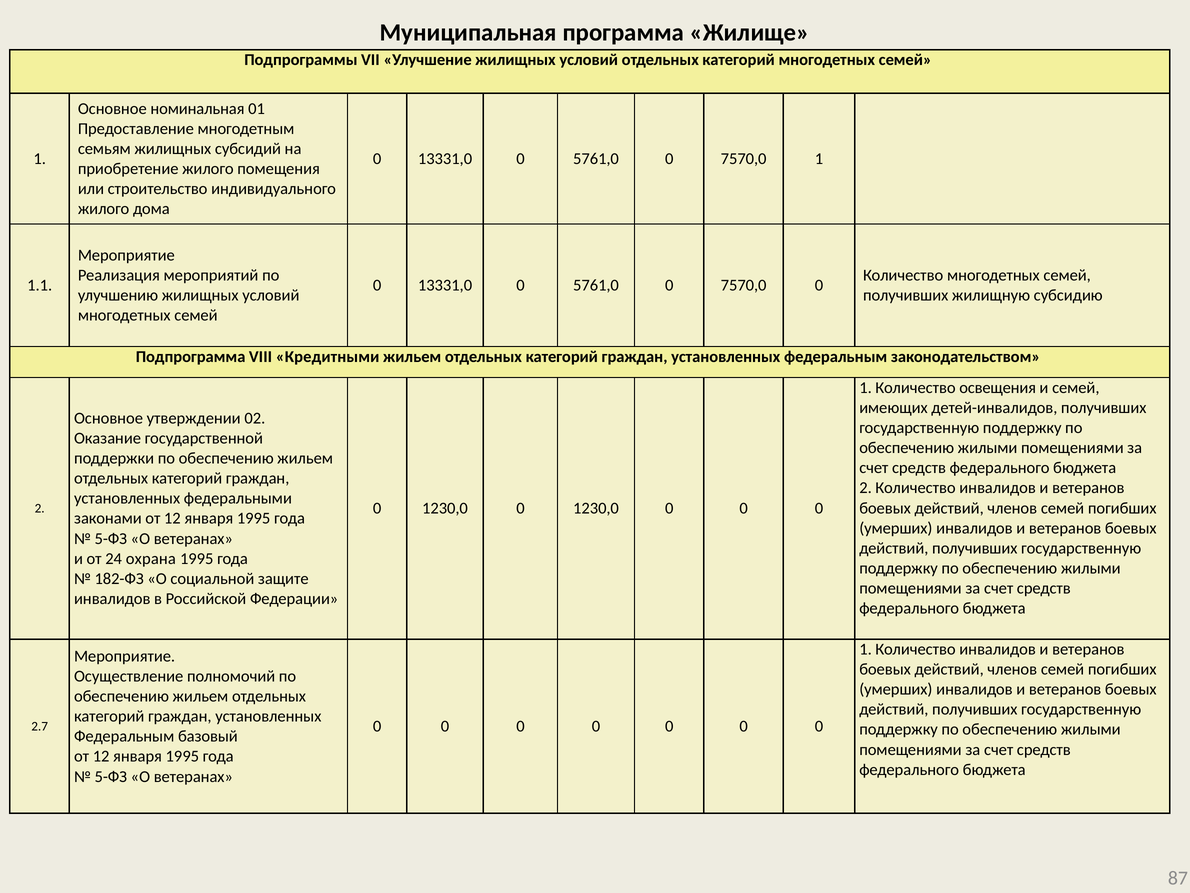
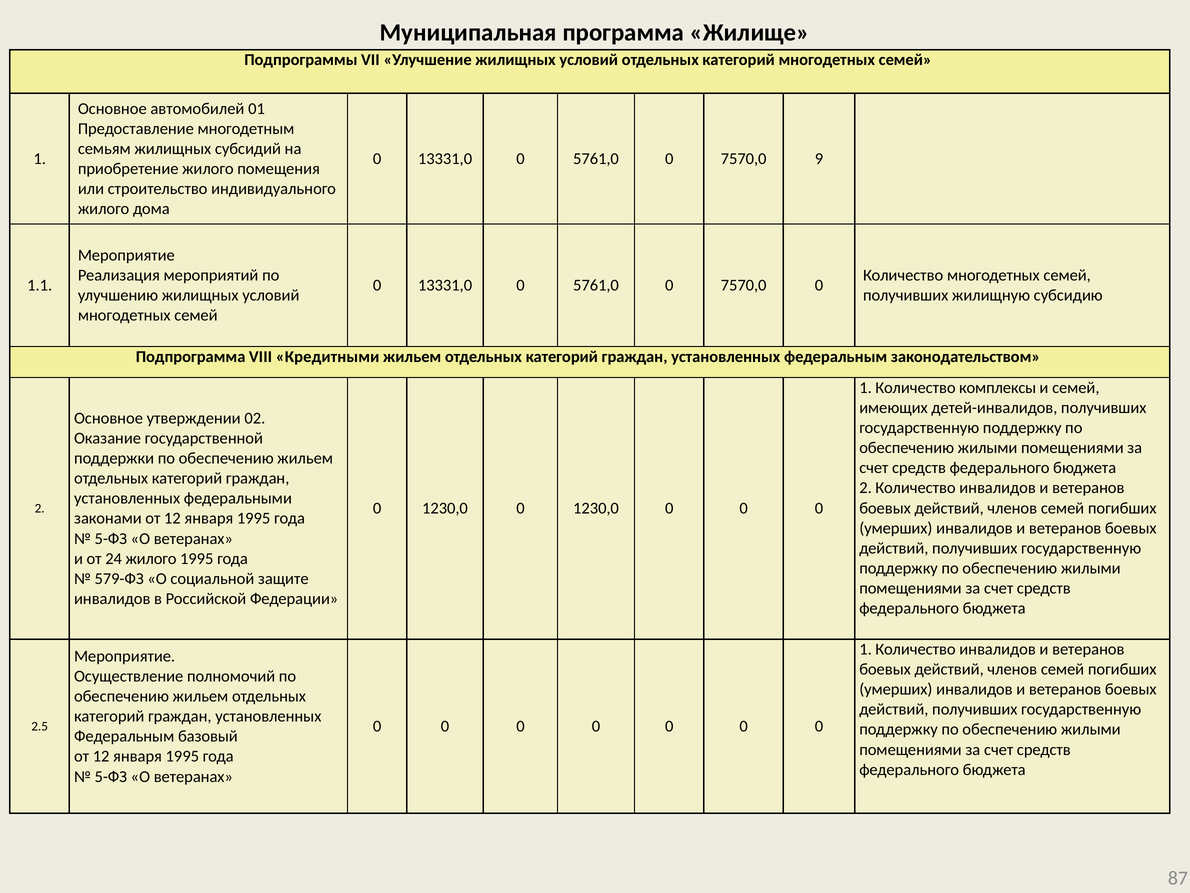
номинальная: номинальная -> автомобилей
7570,0 1: 1 -> 9
освещения: освещения -> комплексы
24 охрана: охрана -> жилого
182-ФЗ: 182-ФЗ -> 579-ФЗ
2.7: 2.7 -> 2.5
